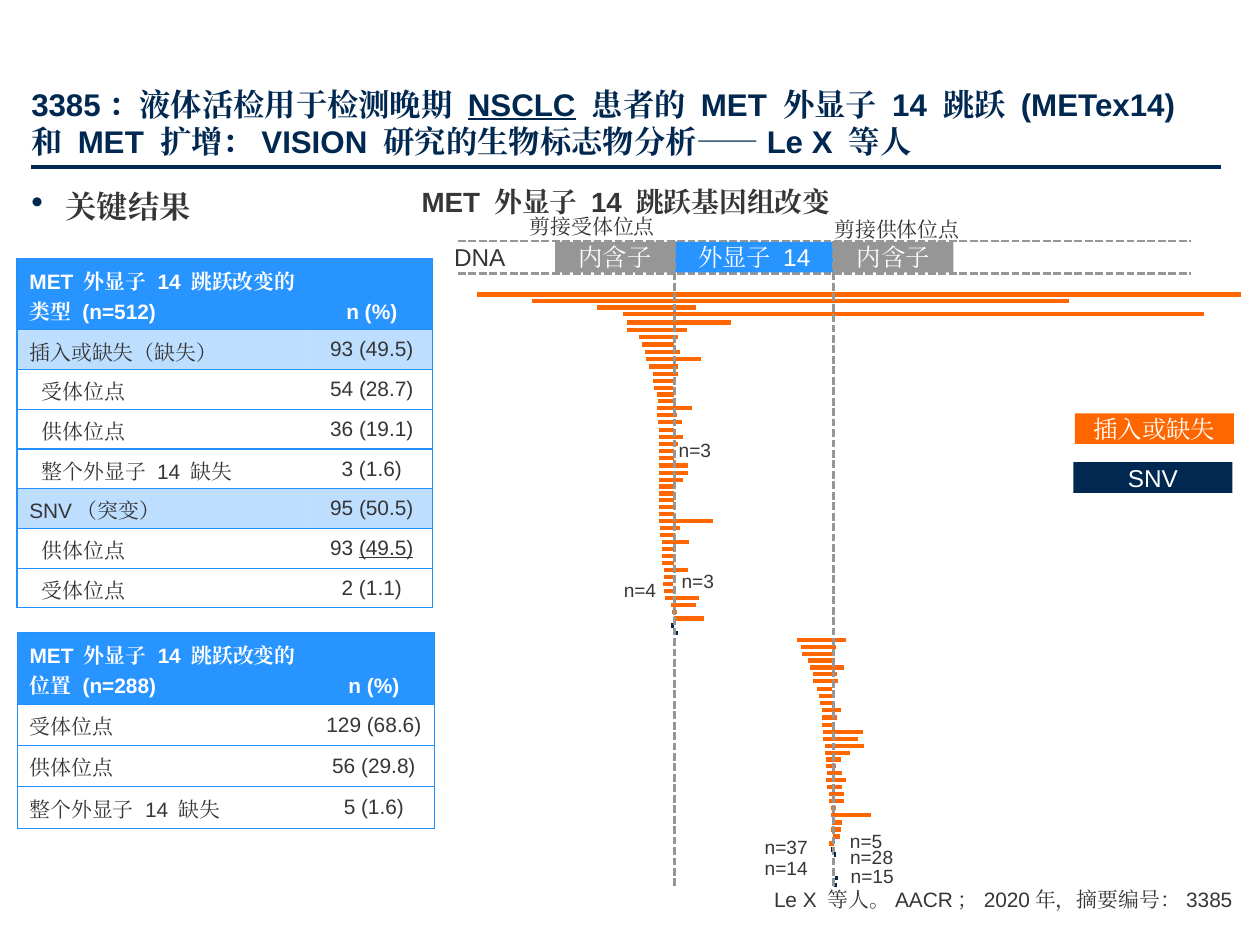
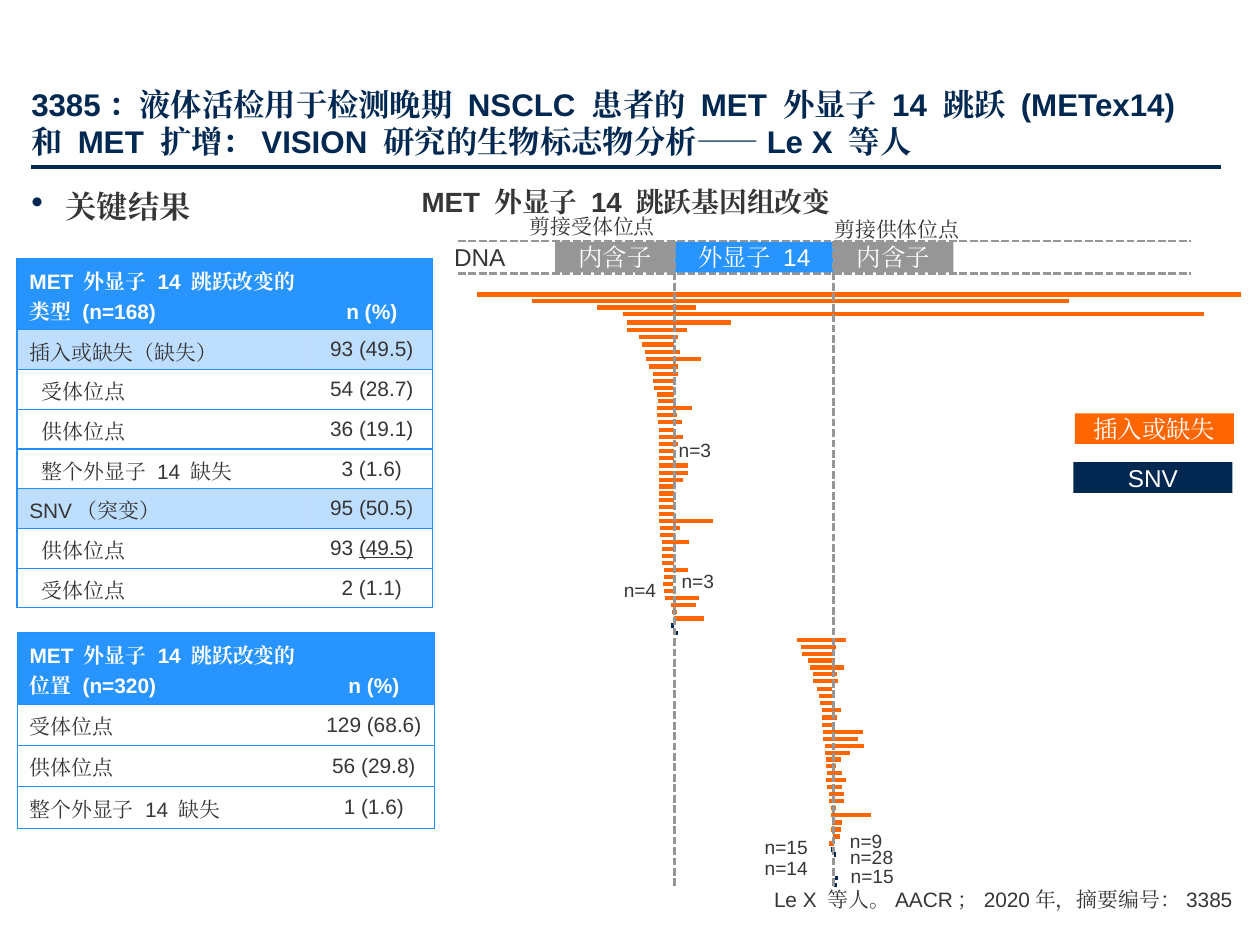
NSCLC underline: present -> none
n=512: n=512 -> n=168
n=288: n=288 -> n=320
5: 5 -> 1
n=5: n=5 -> n=9
n=37 at (786, 848): n=37 -> n=15
